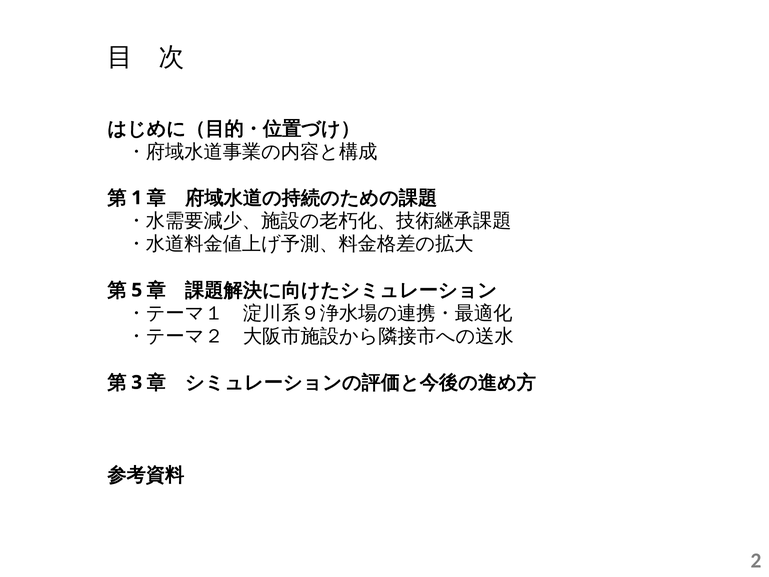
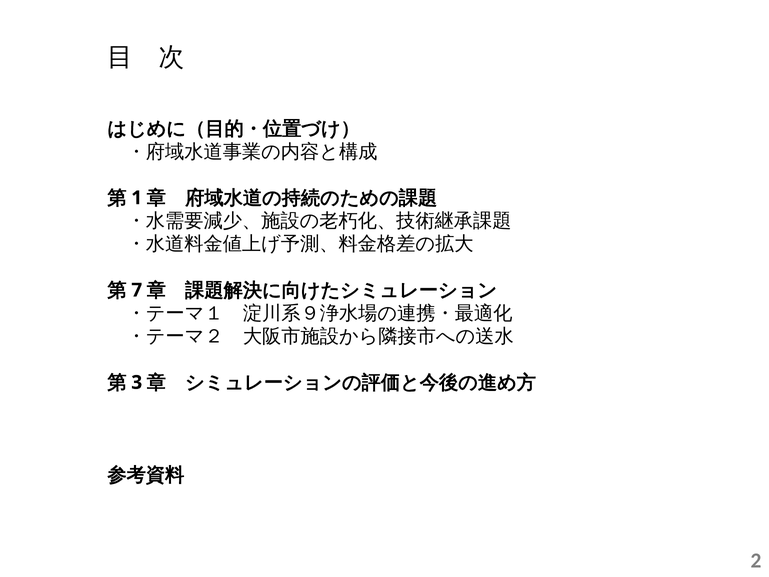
5: 5 -> 7
